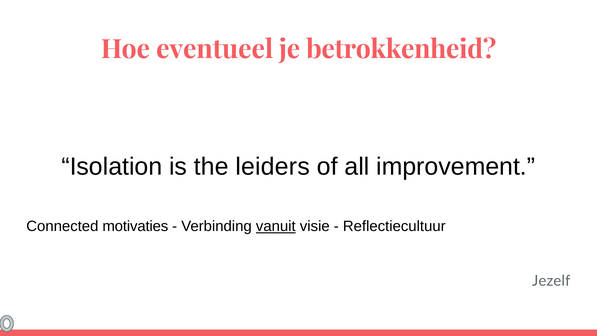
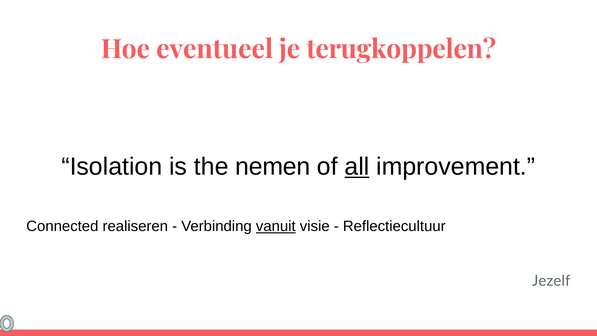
betrokkenheid: betrokkenheid -> terugkoppelen
leiders: leiders -> nemen
all underline: none -> present
motivaties: motivaties -> realiseren
